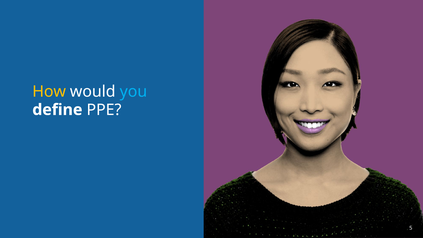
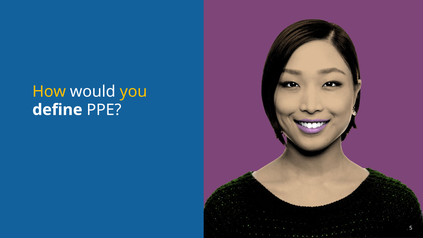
you colour: light blue -> yellow
